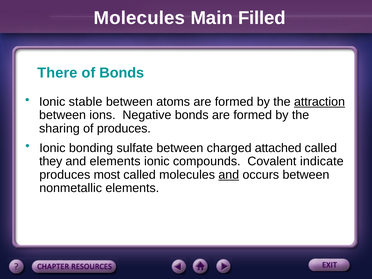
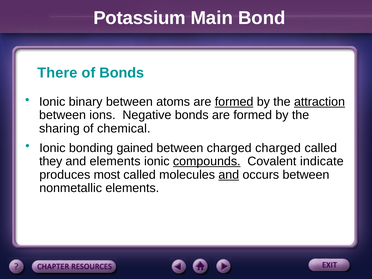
Molecules at (139, 18): Molecules -> Potassium
Filled: Filled -> Bond
stable: stable -> binary
formed at (234, 102) underline: none -> present
of produces: produces -> chemical
sulfate: sulfate -> gained
charged attached: attached -> charged
compounds underline: none -> present
